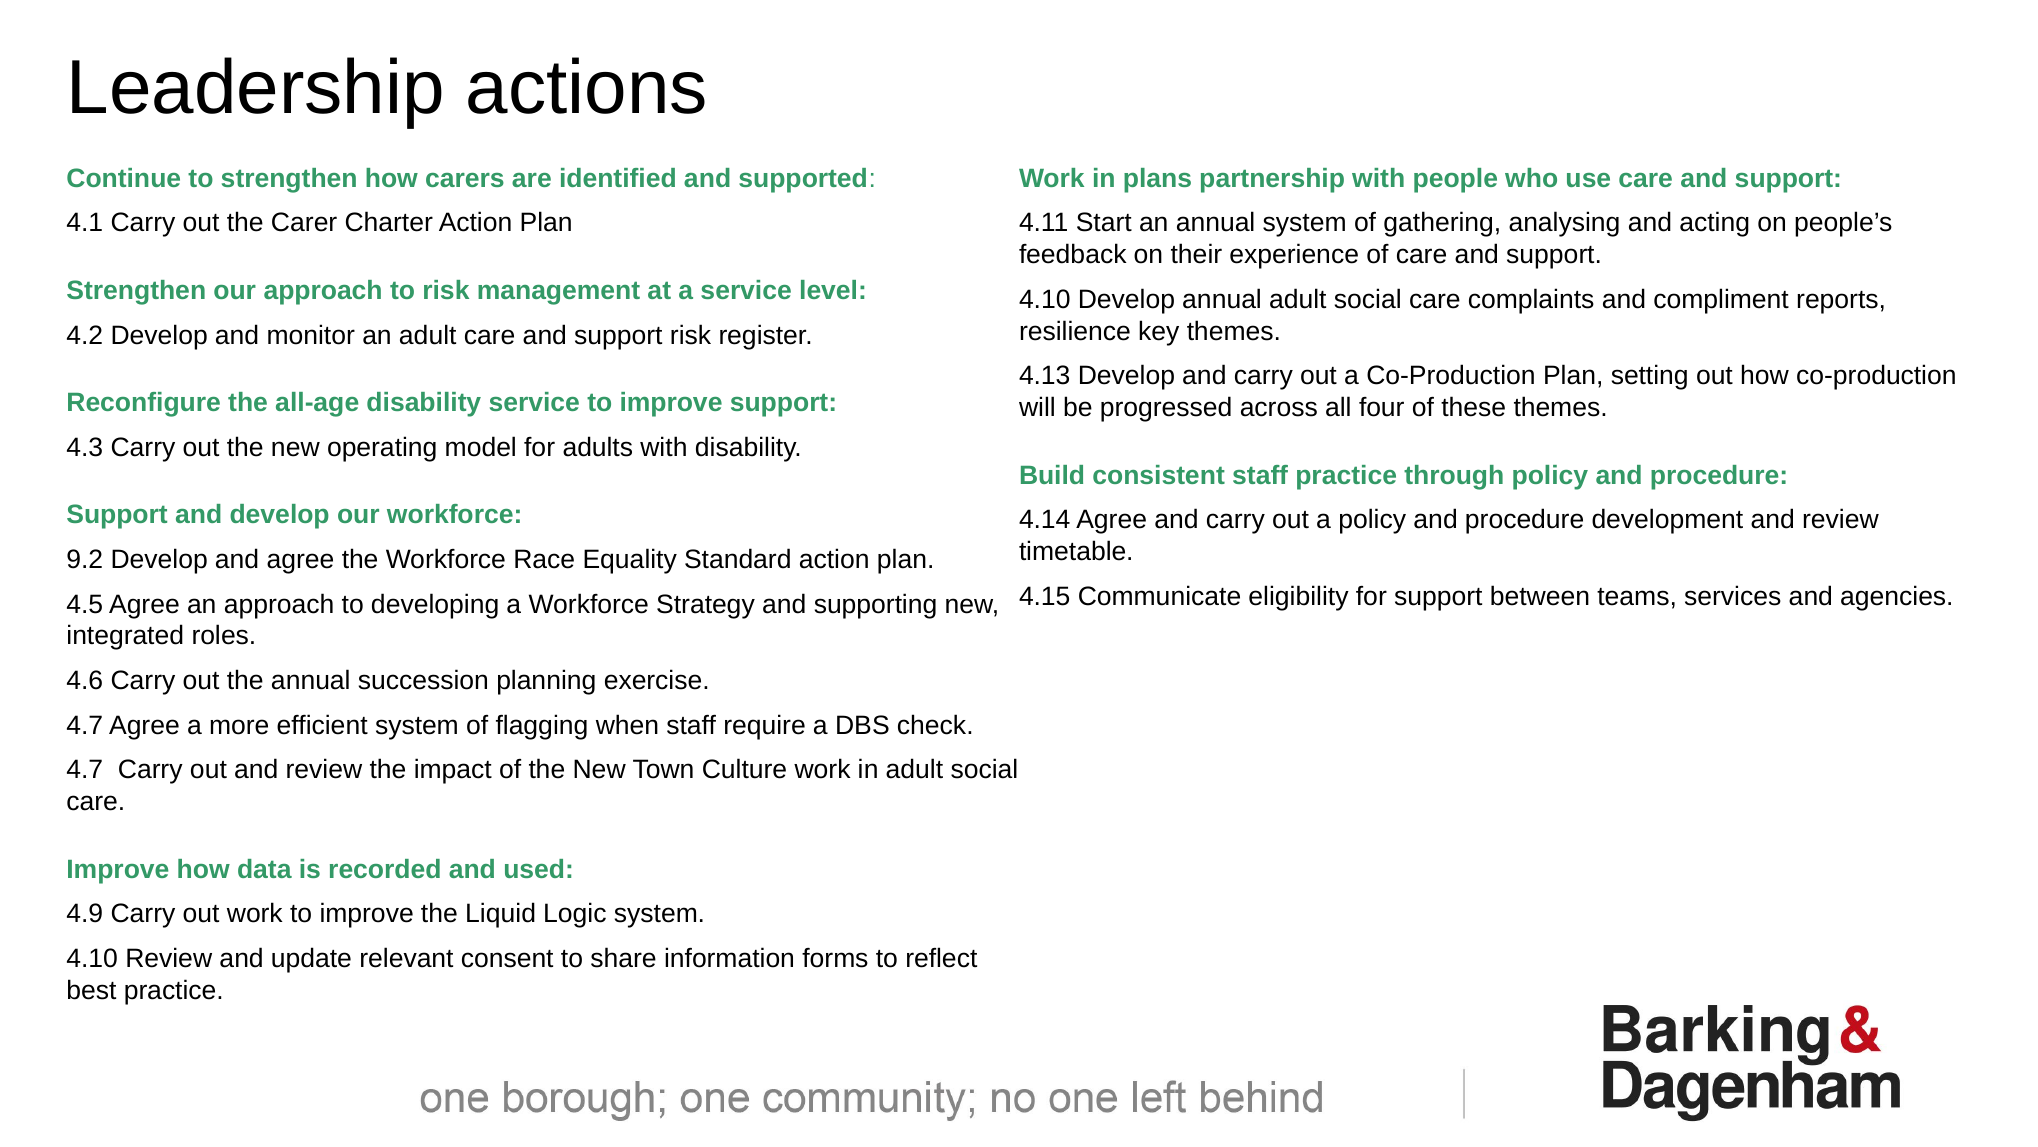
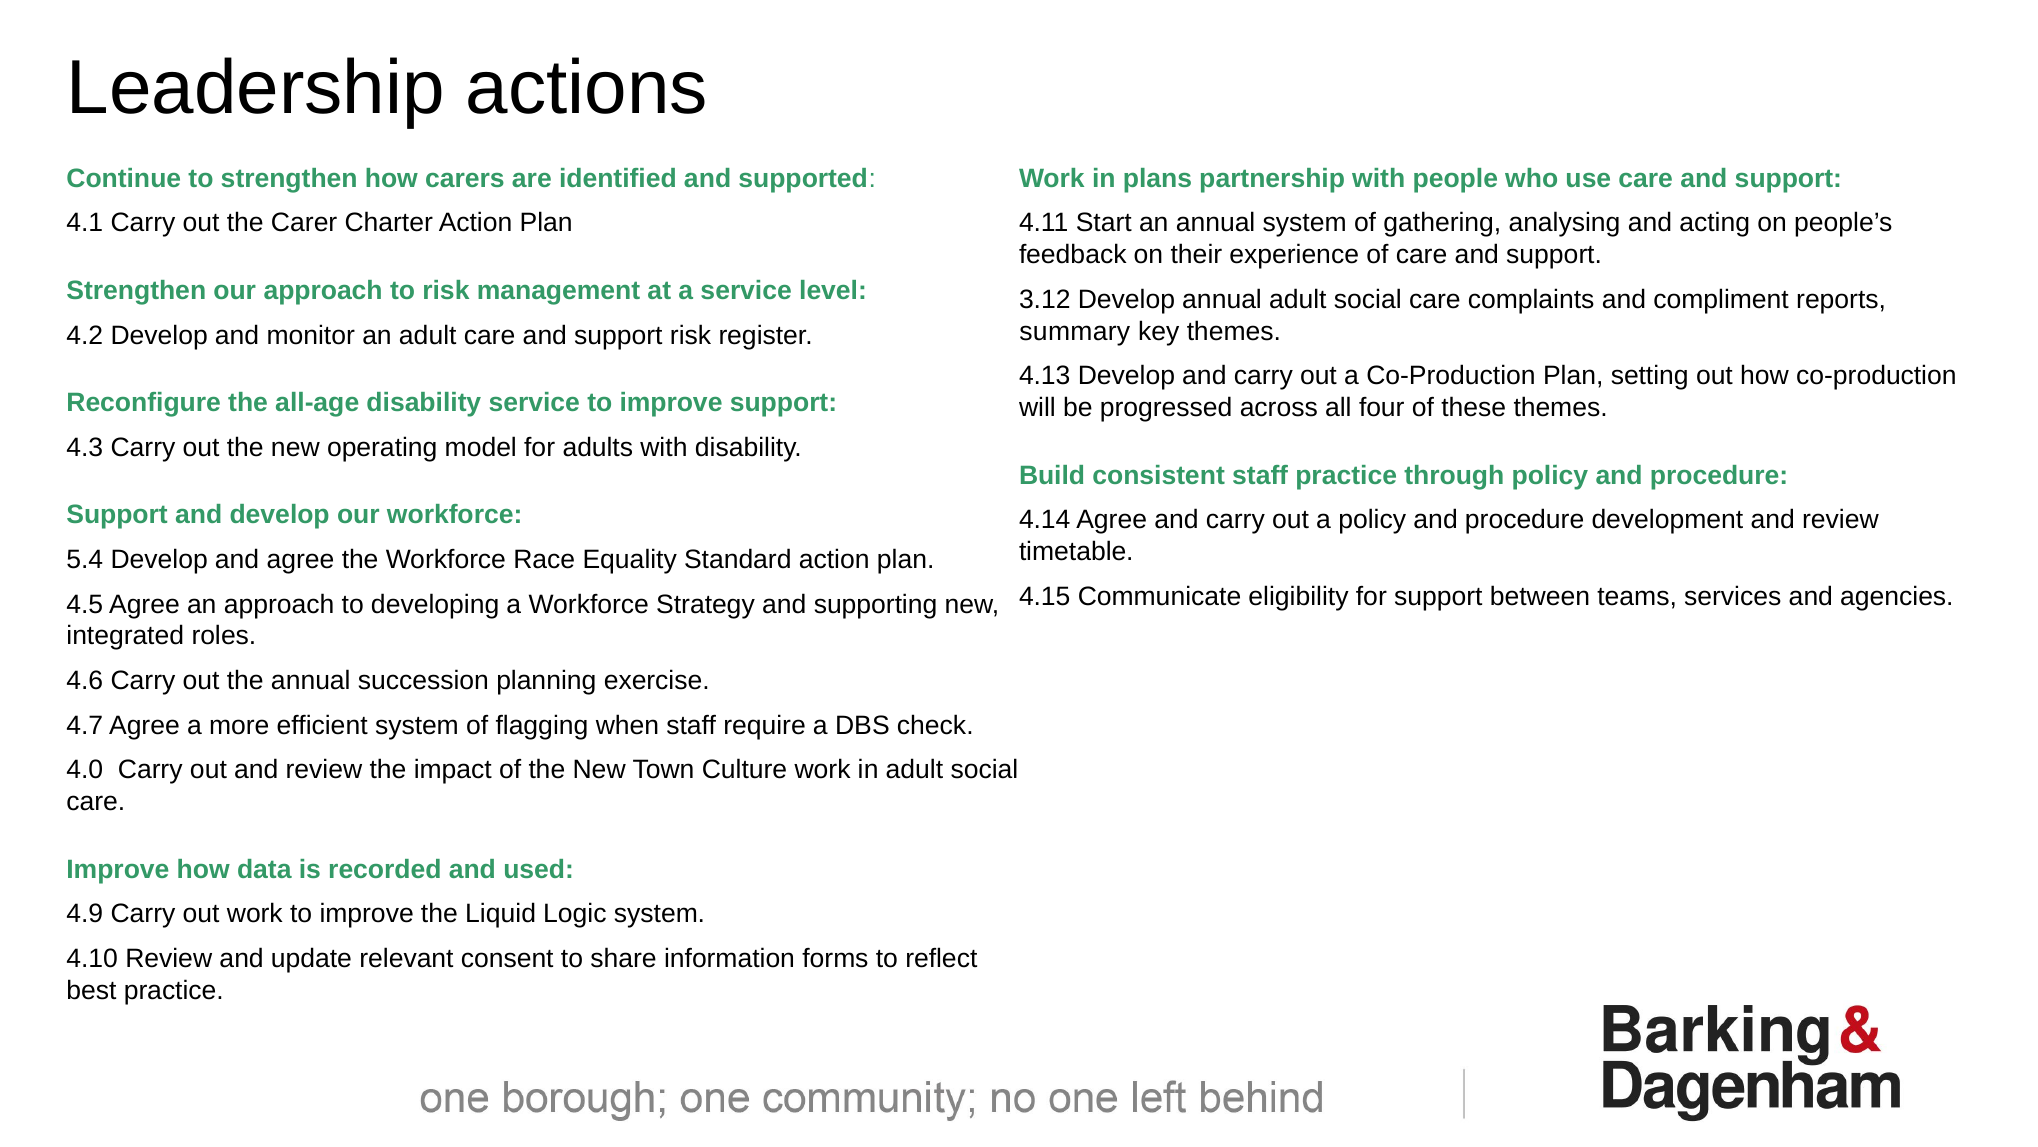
4.10 at (1045, 299): 4.10 -> 3.12
resilience: resilience -> summary
9.2: 9.2 -> 5.4
4.7 at (85, 770): 4.7 -> 4.0
